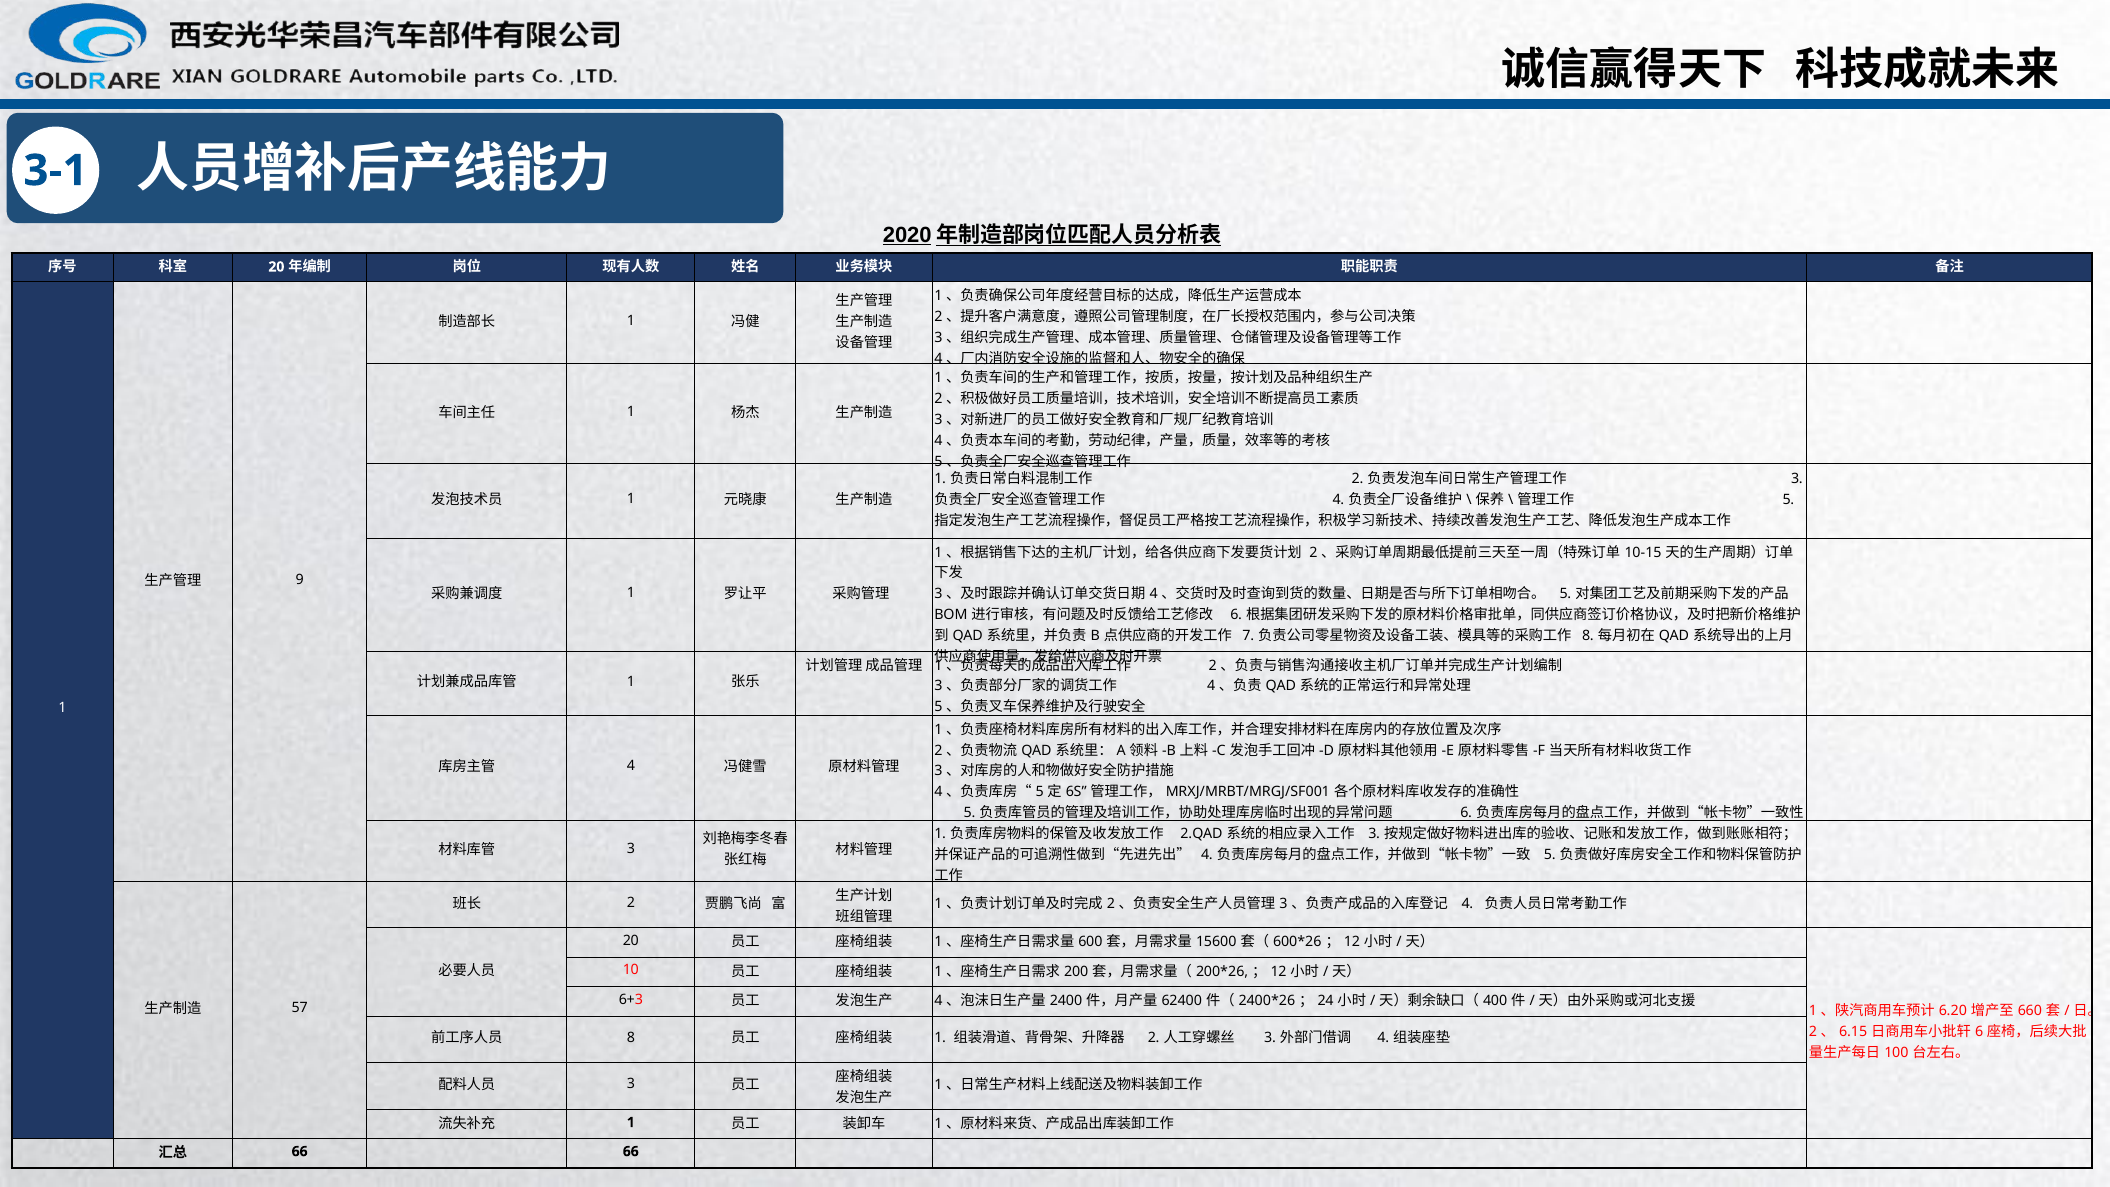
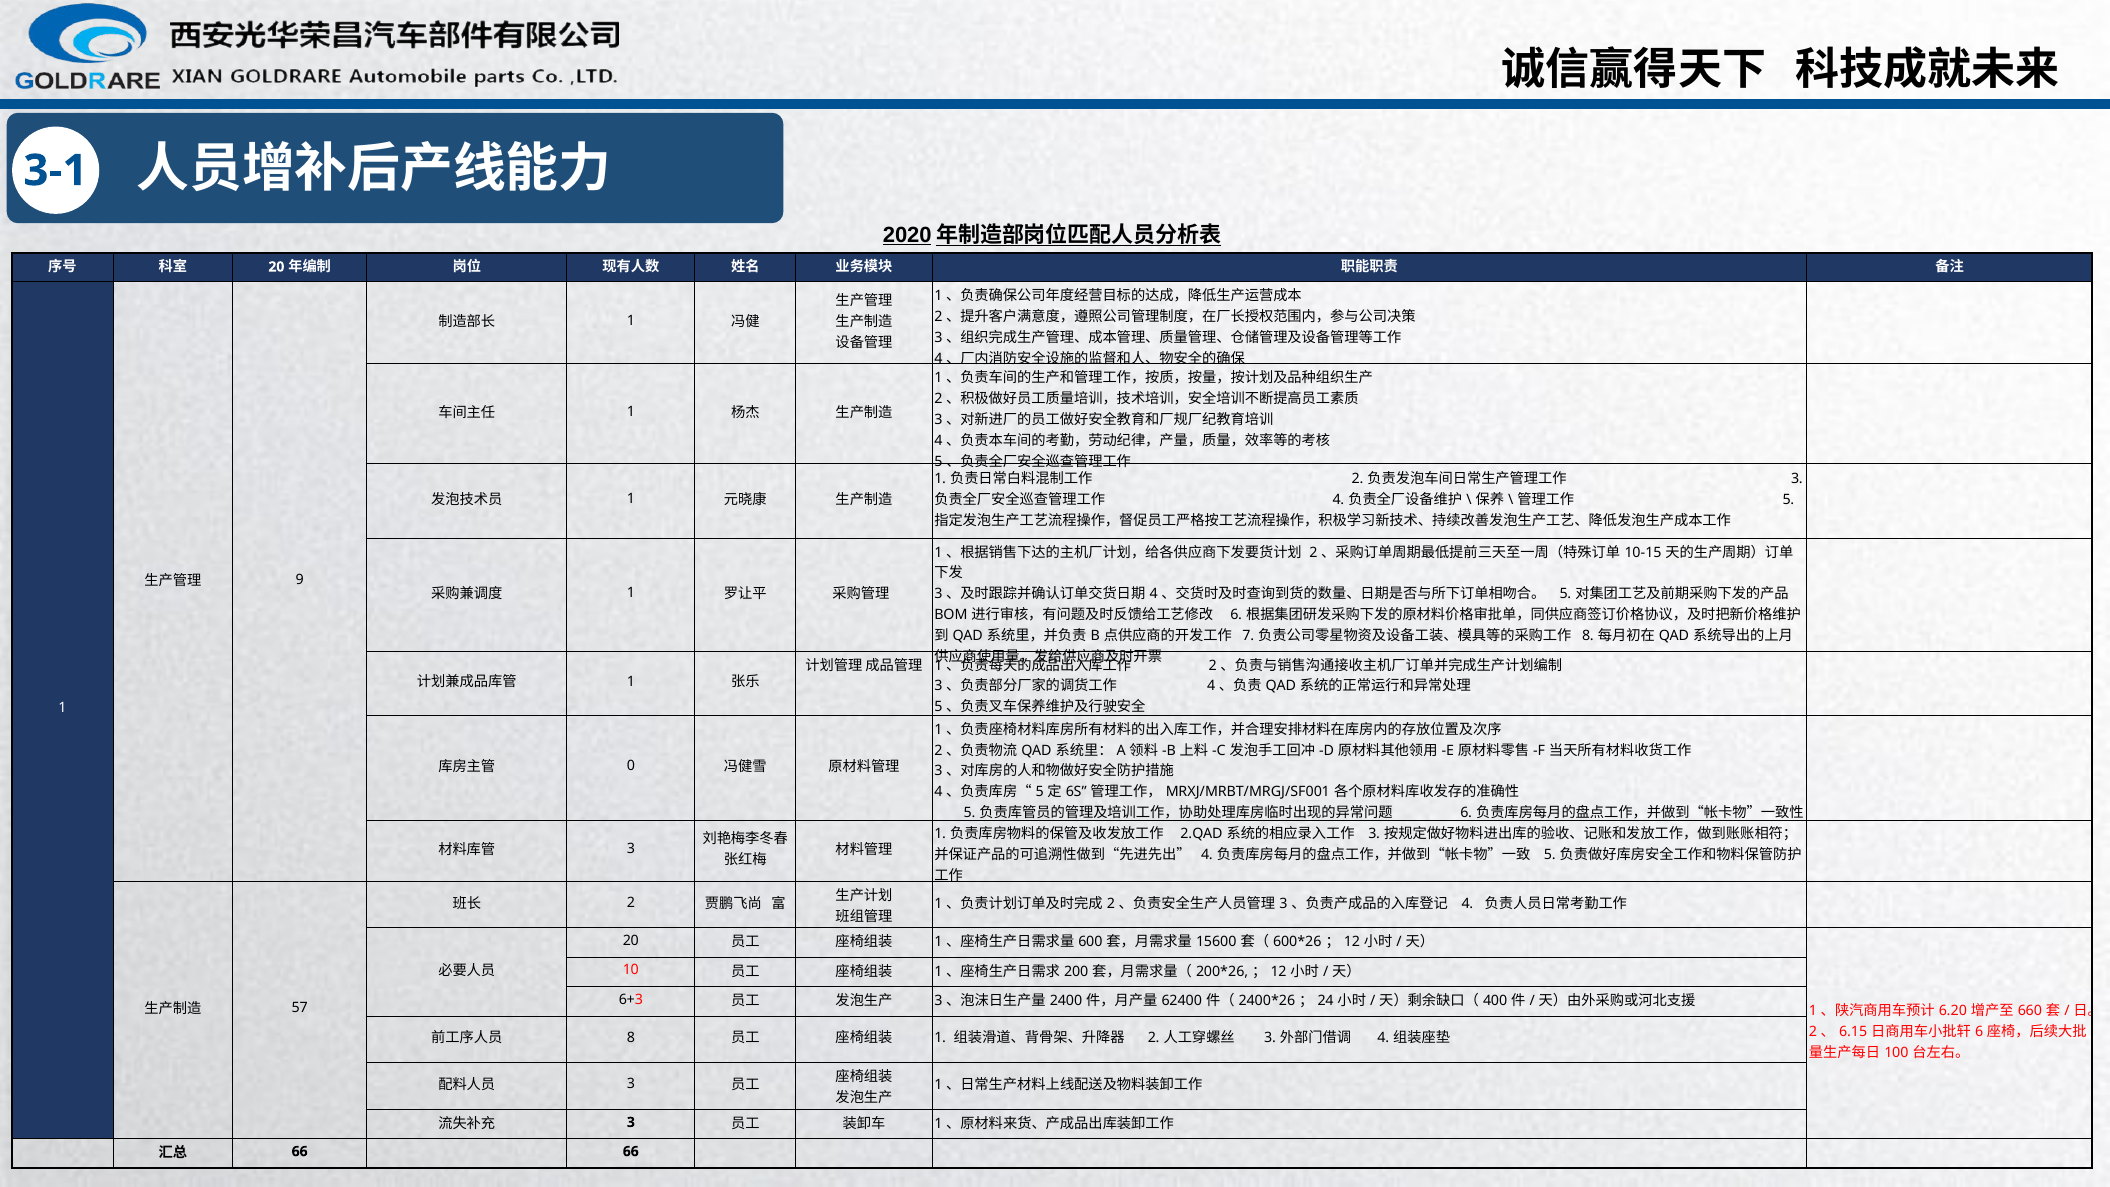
4 at (631, 766): 4 -> 0
4 at (938, 1001): 4 -> 3
1 at (631, 1123): 1 -> 3
